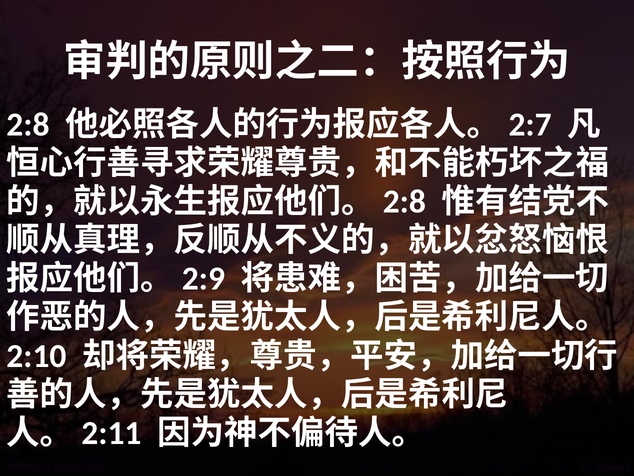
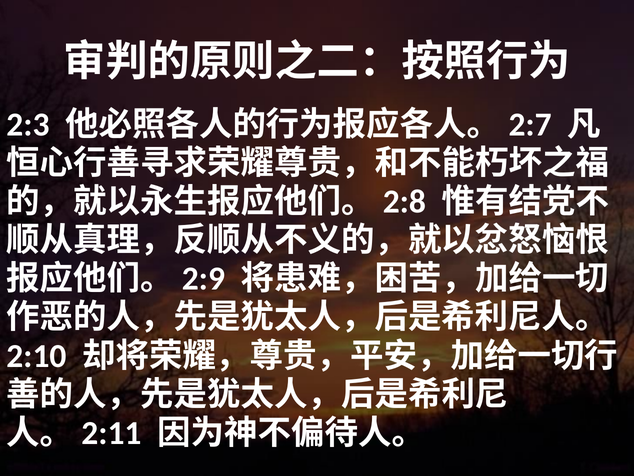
2:8: 2:8 -> 2:3
